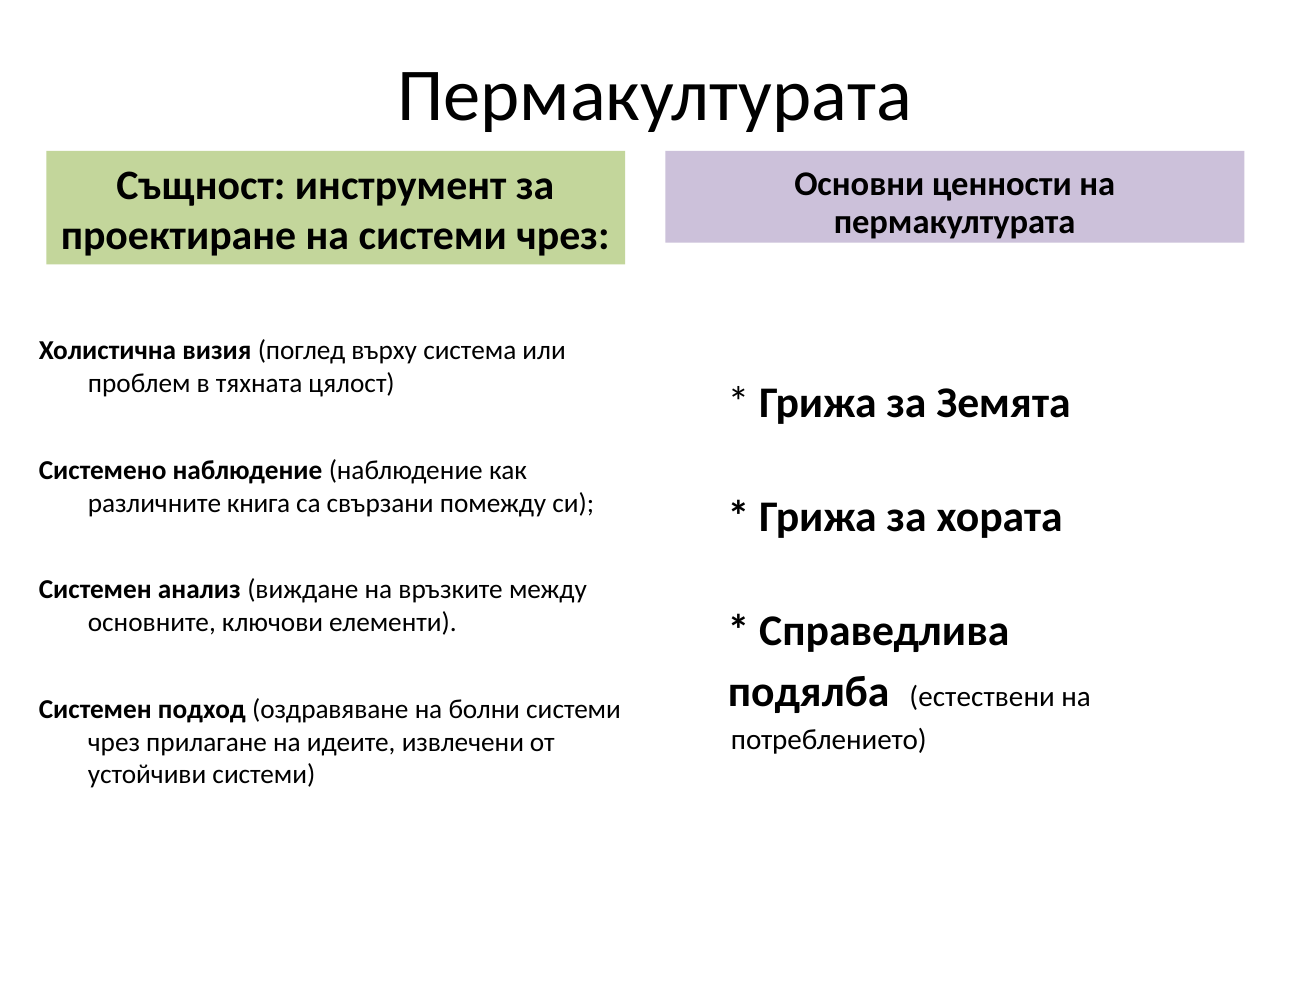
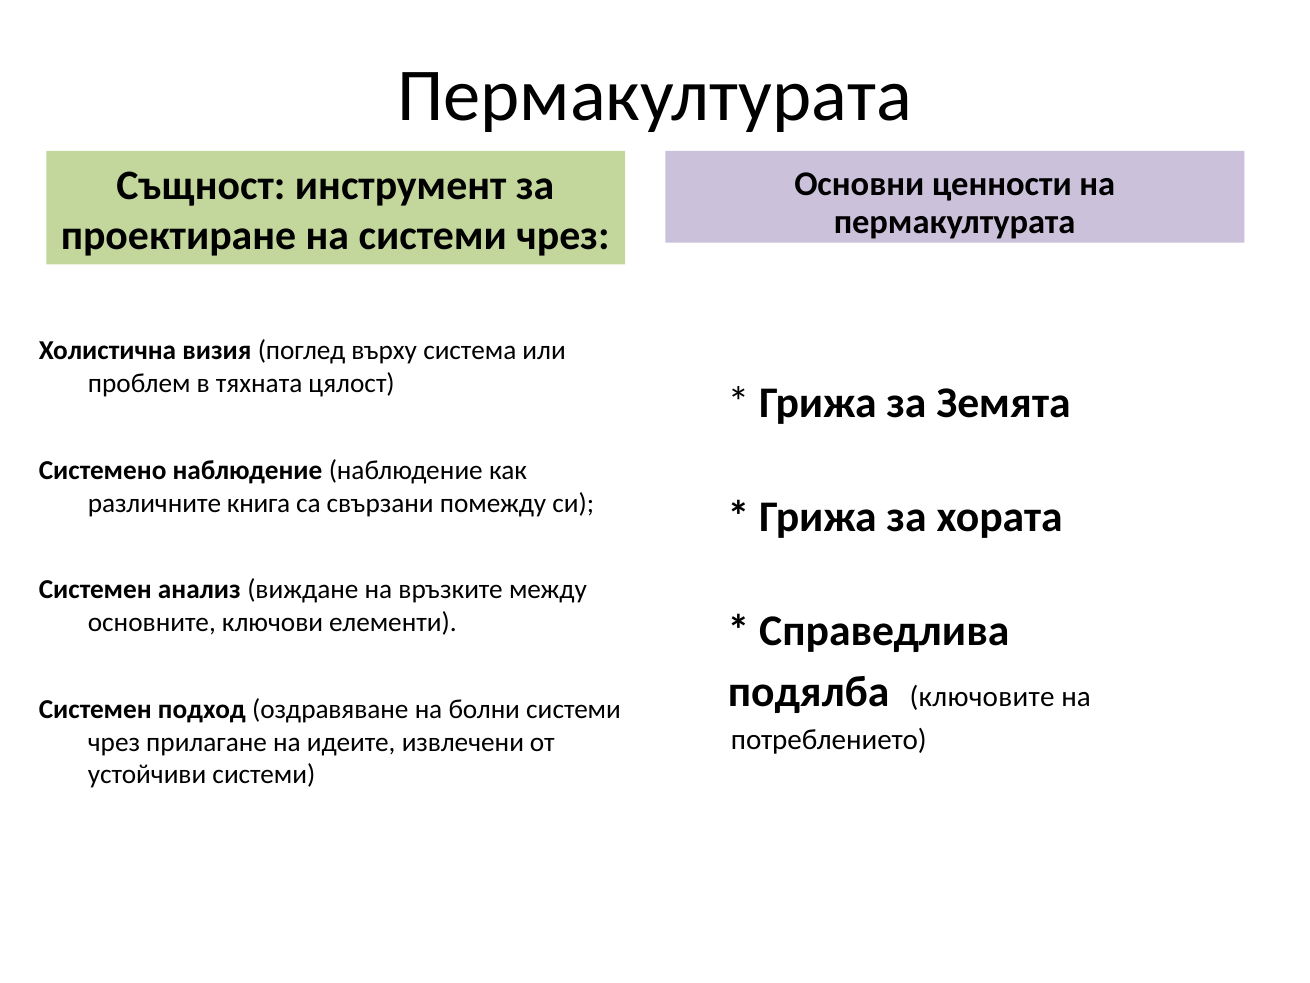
естествени: естествени -> ключовите
